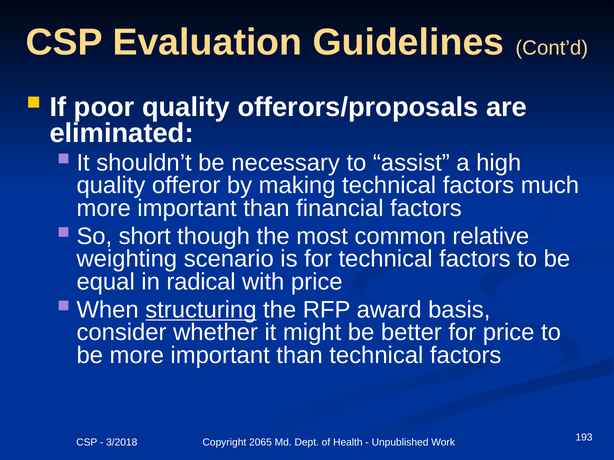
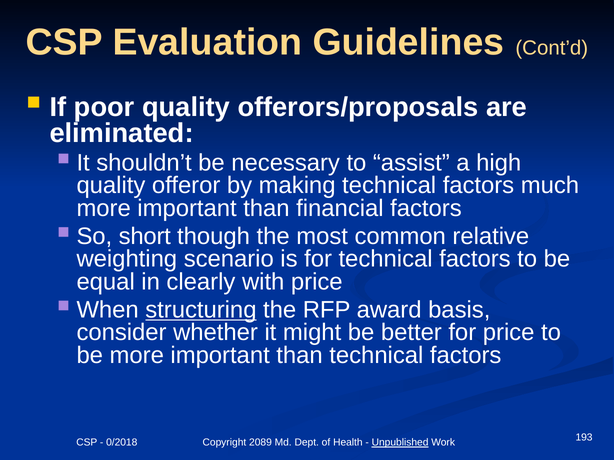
radical: radical -> clearly
3/2018: 3/2018 -> 0/2018
2065: 2065 -> 2089
Unpublished underline: none -> present
